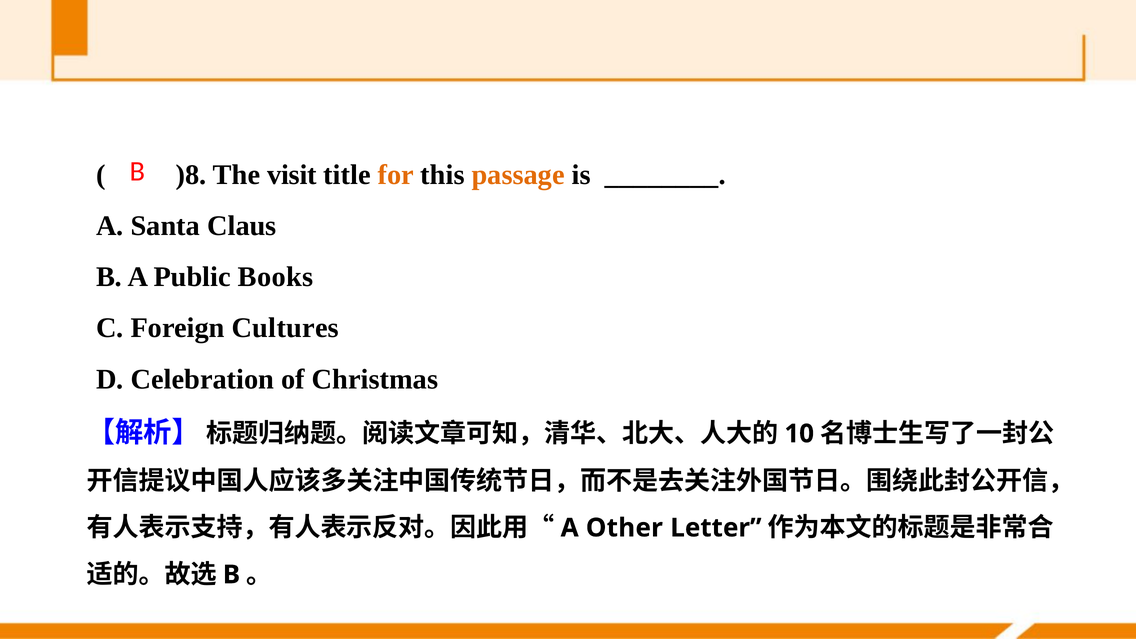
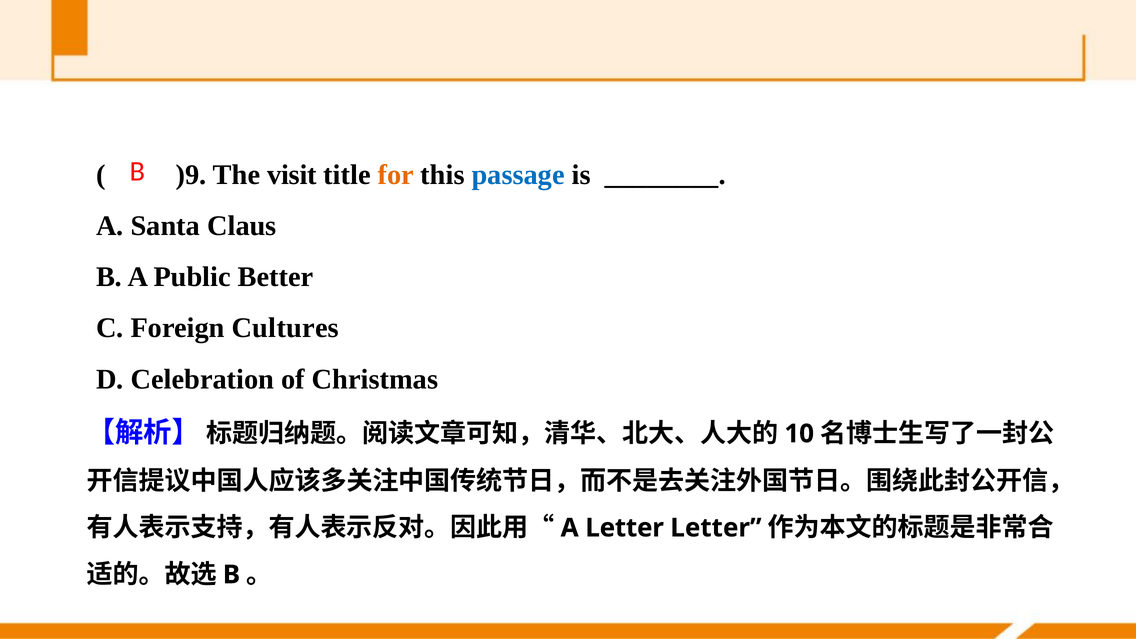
)8: )8 -> )9
passage colour: orange -> blue
Books: Books -> Better
A Other: Other -> Letter
